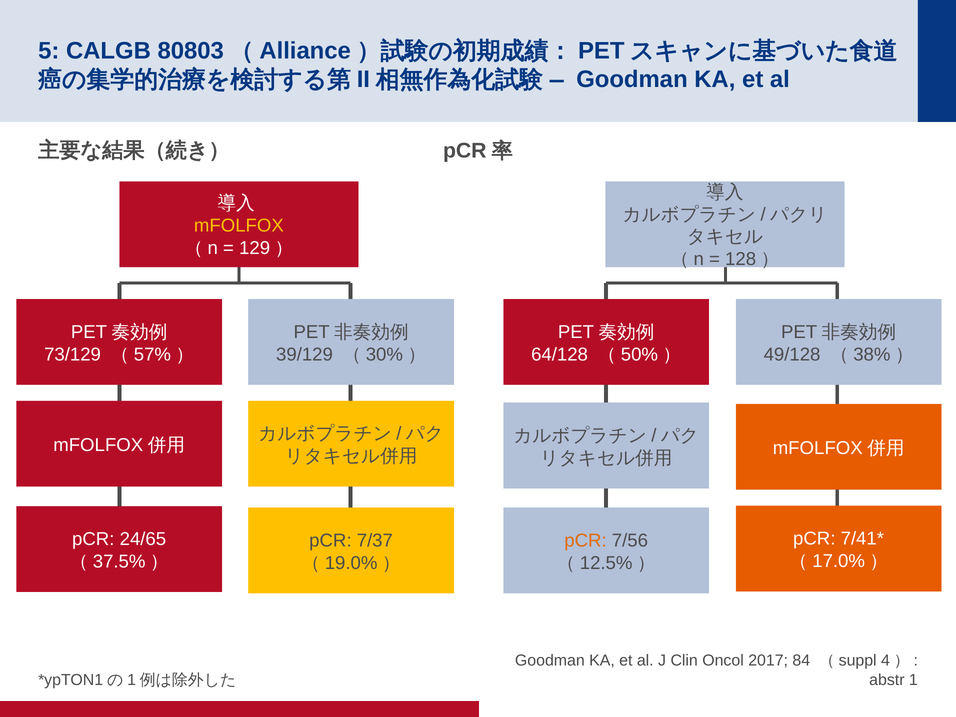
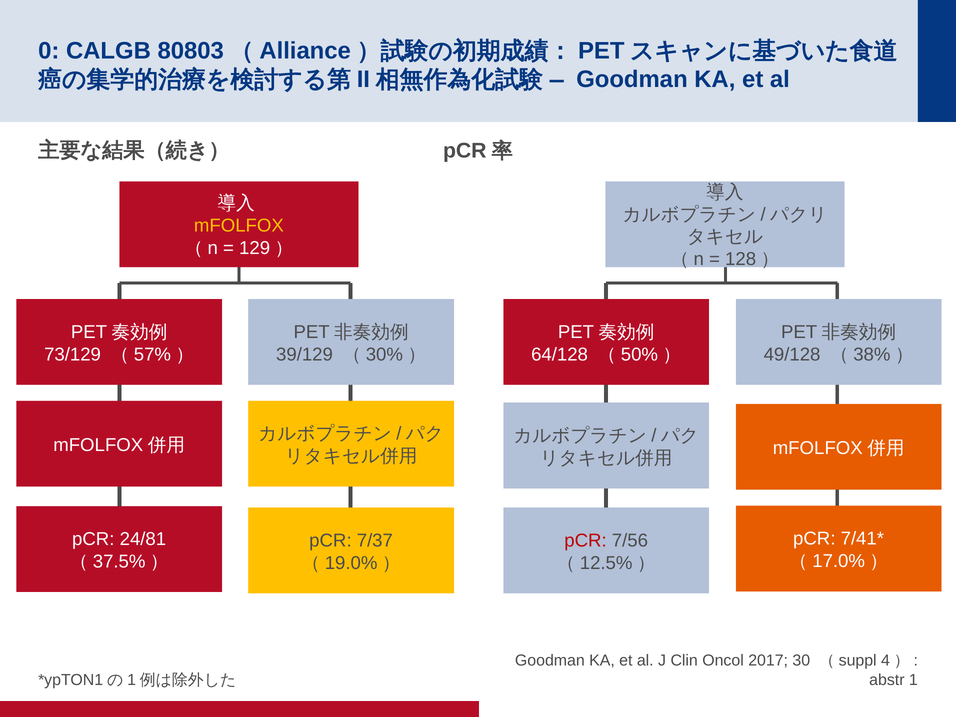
5: 5 -> 0
24/65: 24/65 -> 24/81
pCR at (585, 541) colour: orange -> red
84: 84 -> 30
